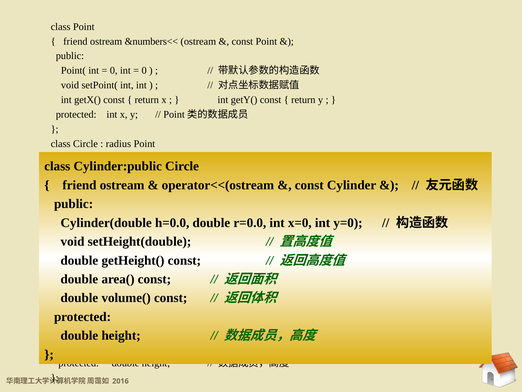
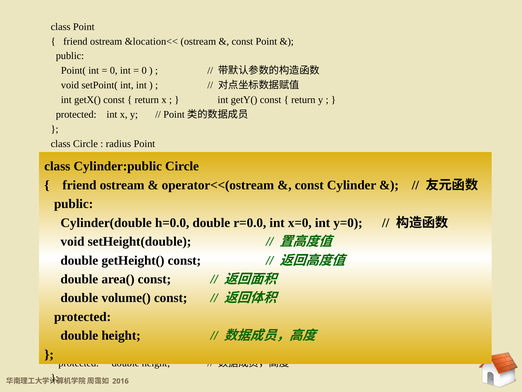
&numbers<<: &numbers<< -> &location<<
